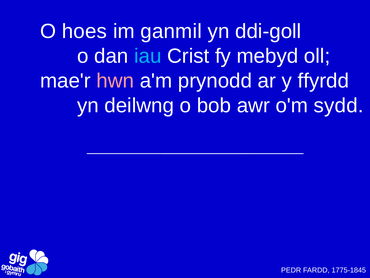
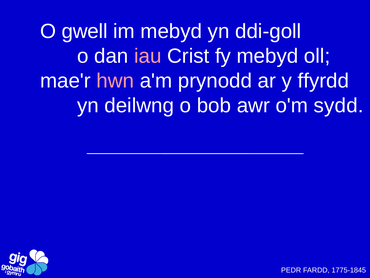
hoes: hoes -> gwell
im ganmil: ganmil -> mebyd
iau colour: light blue -> pink
